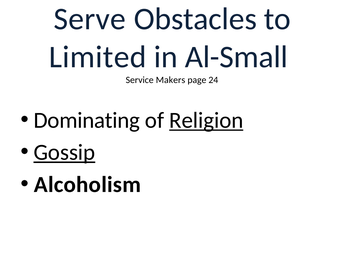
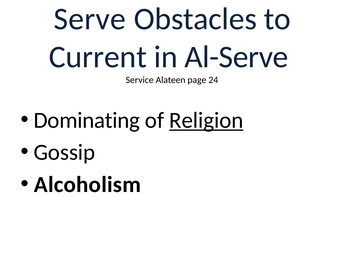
Limited: Limited -> Current
Al-Small: Al-Small -> Al-Serve
Makers: Makers -> Alateen
Gossip underline: present -> none
